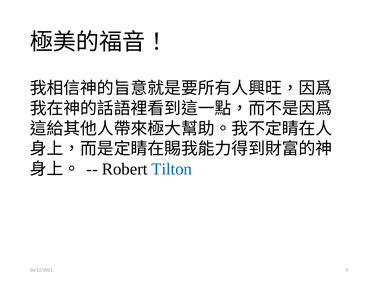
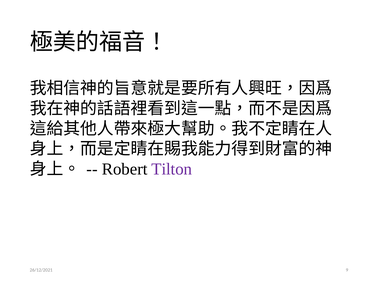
Tilton colour: blue -> purple
